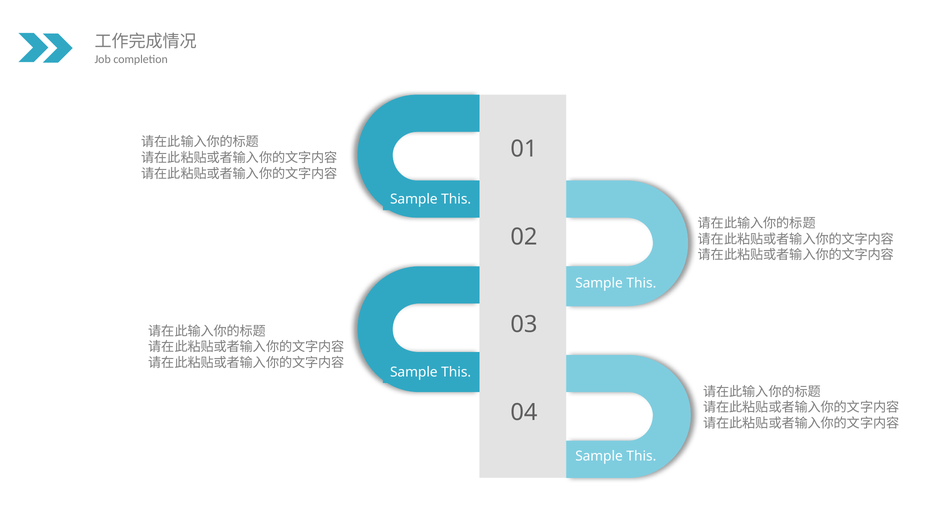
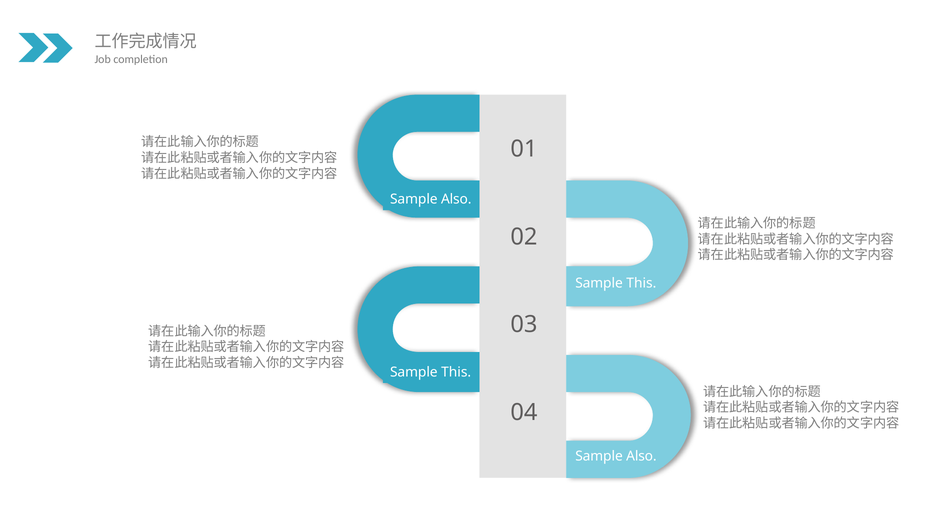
This at (456, 199): This -> Also
This at (641, 456): This -> Also
